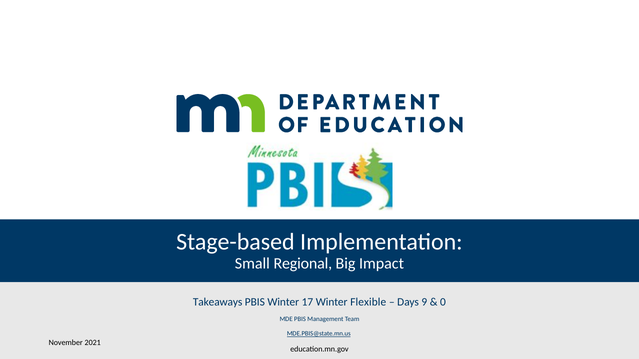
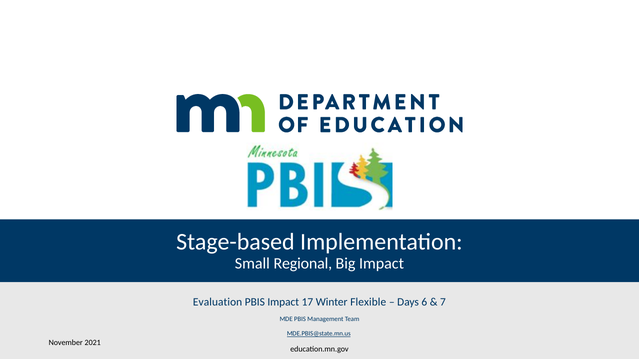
Takeaways: Takeaways -> Evaluation
PBIS Winter: Winter -> Impact
9: 9 -> 6
0: 0 -> 7
